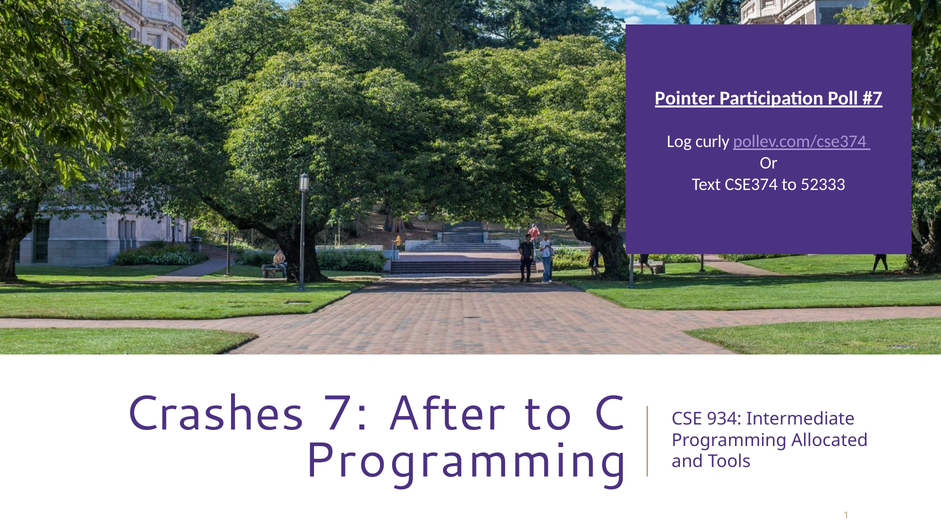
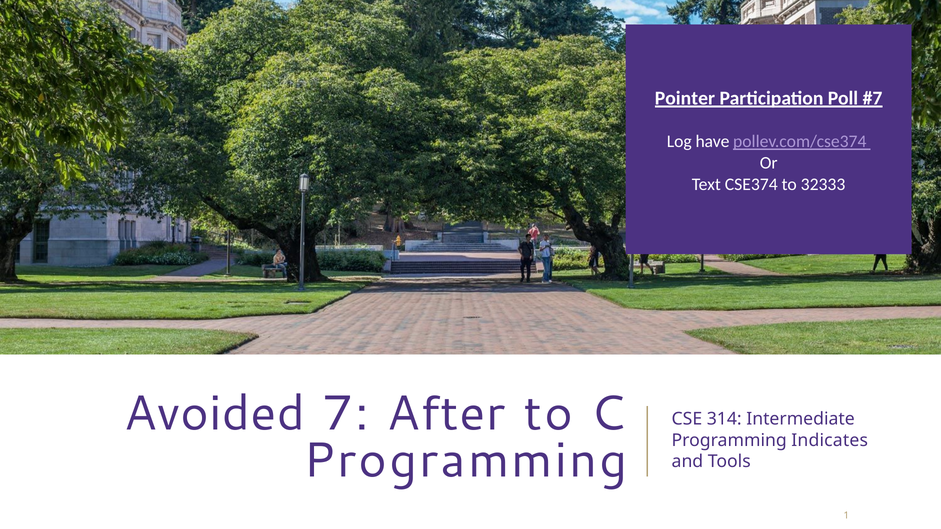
curly: curly -> have
52333: 52333 -> 32333
Crashes: Crashes -> Avoided
934: 934 -> 314
Allocated: Allocated -> Indicates
